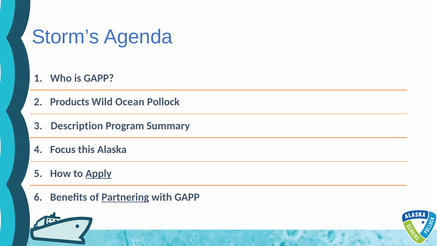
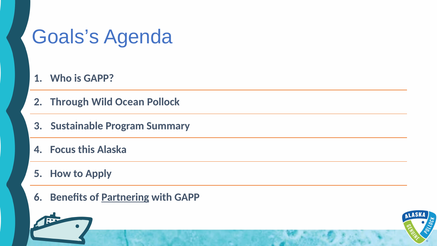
Storm’s: Storm’s -> Goals’s
Products: Products -> Through
Description: Description -> Sustainable
Apply underline: present -> none
